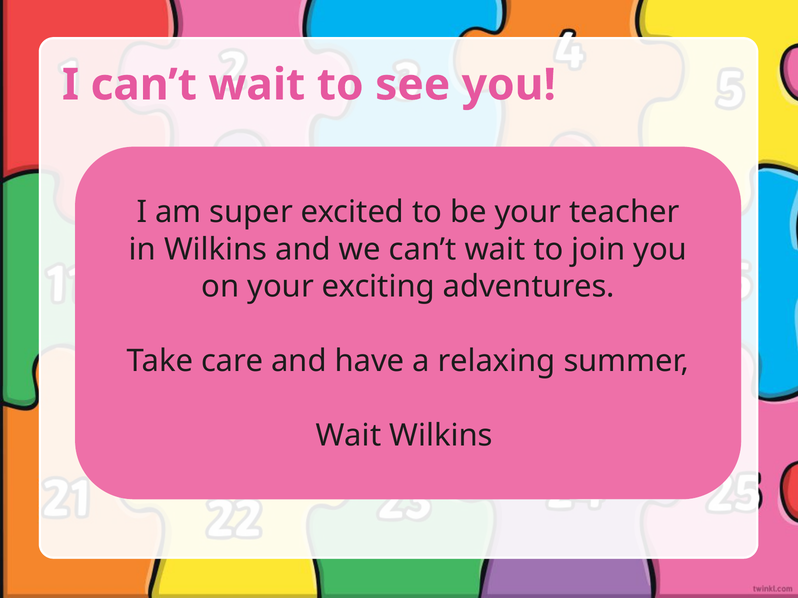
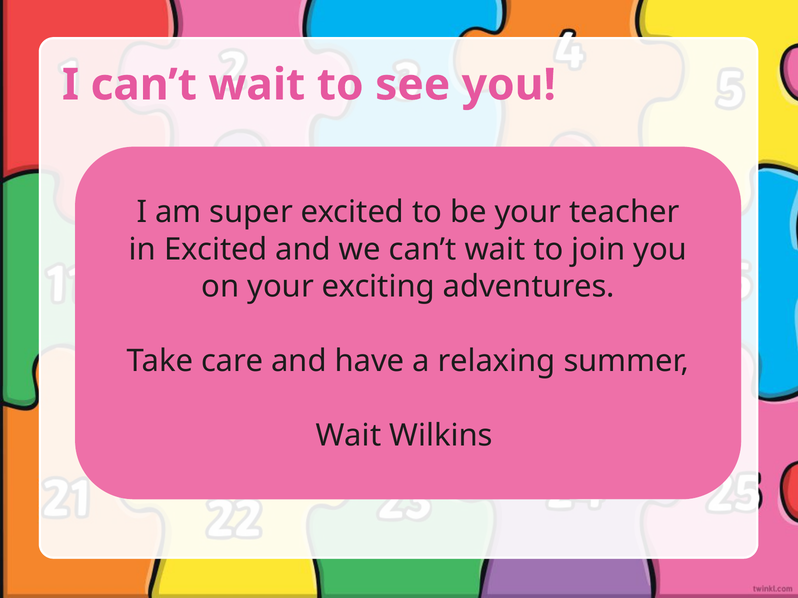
in Wilkins: Wilkins -> Excited
